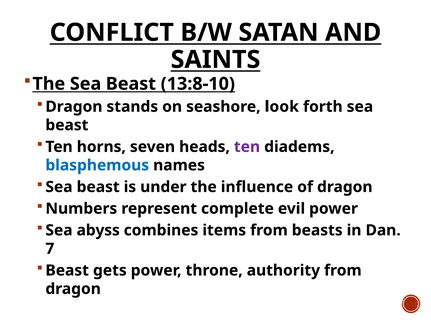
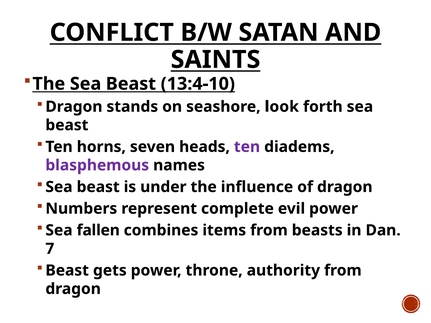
13:8-10: 13:8-10 -> 13:4-10
blasphemous colour: blue -> purple
abyss: abyss -> fallen
